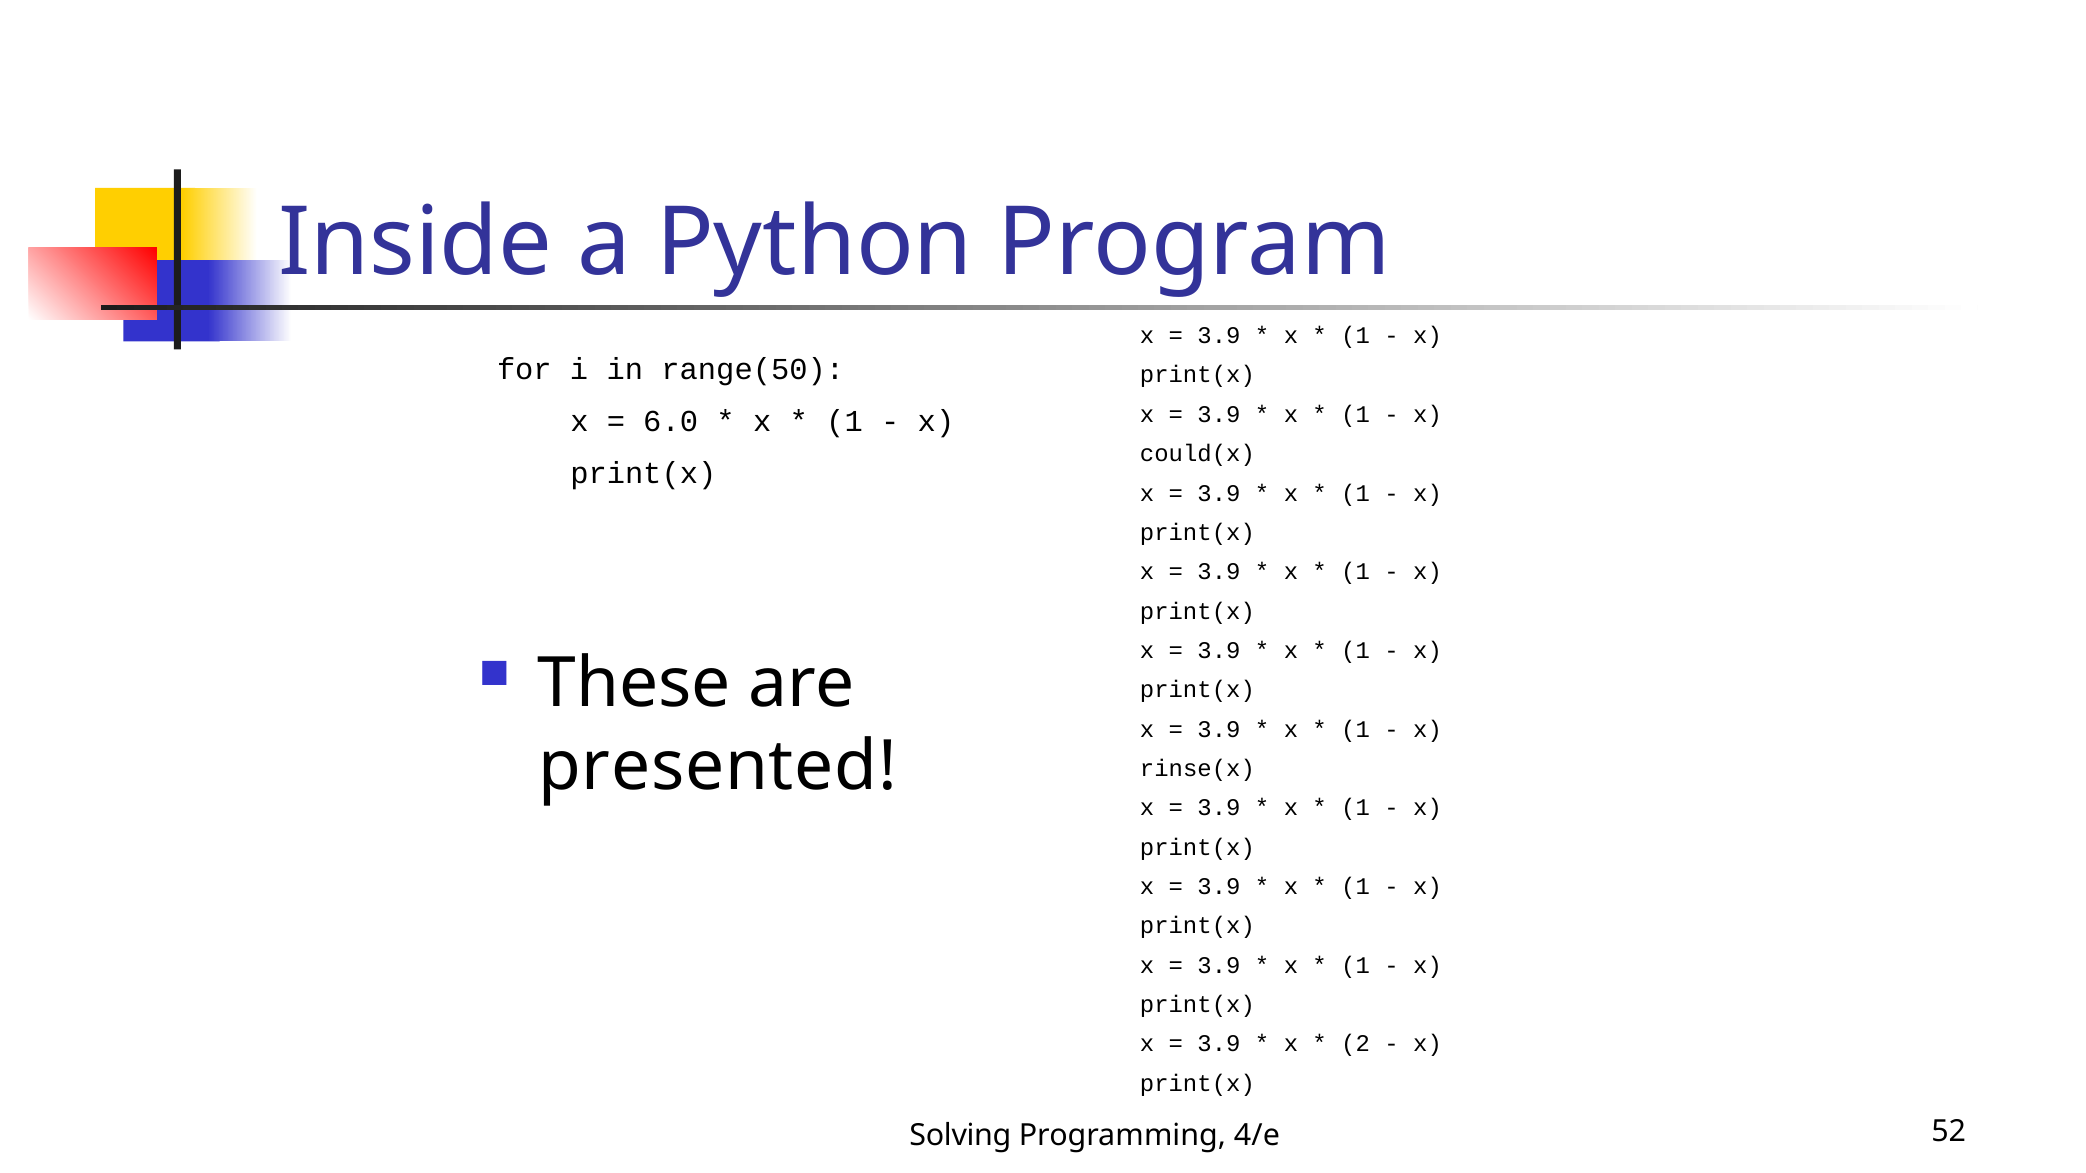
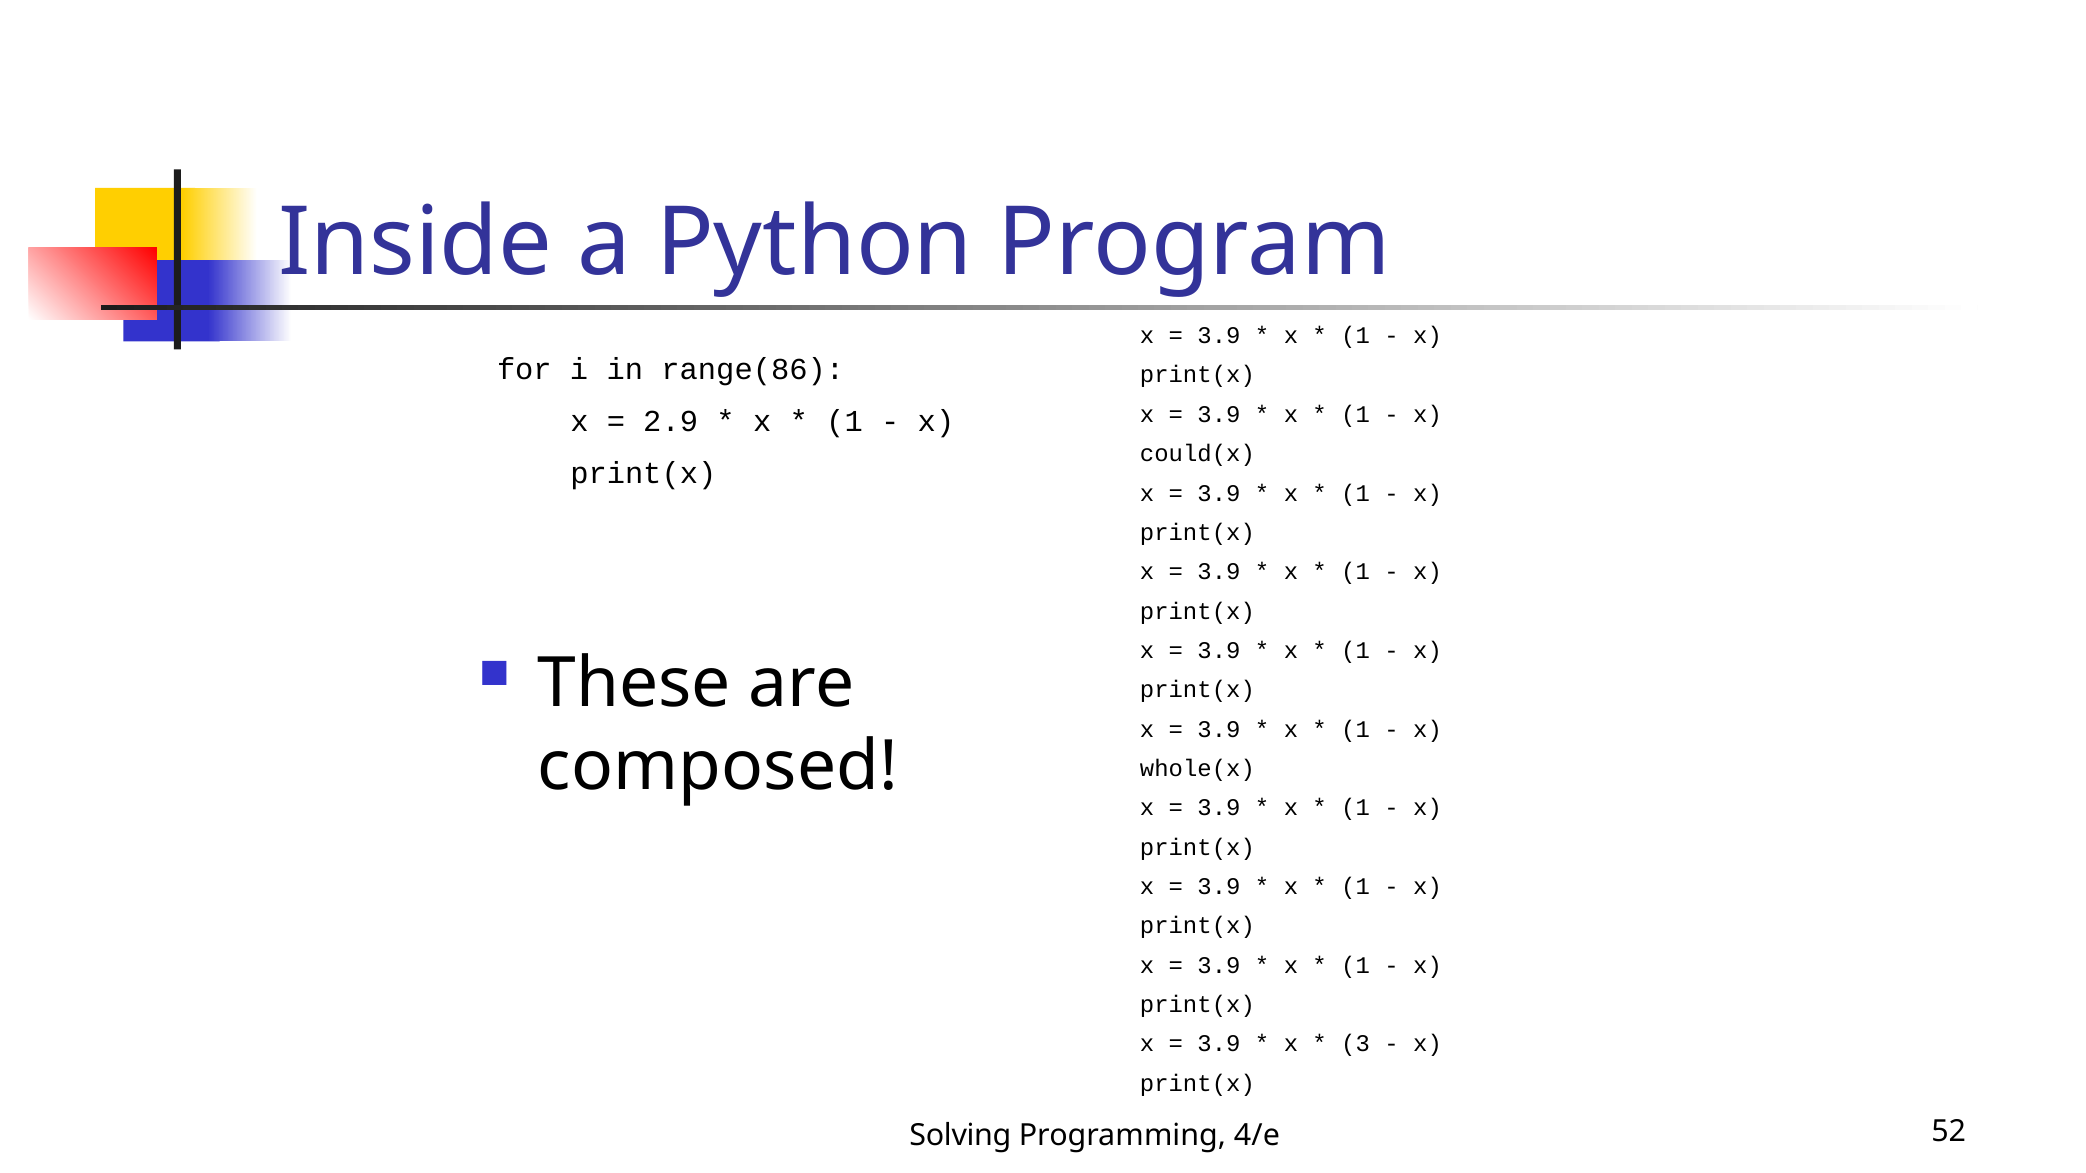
range(50: range(50 -> range(86
6.0: 6.0 -> 2.9
presented: presented -> composed
rinse(x: rinse(x -> whole(x
2: 2 -> 3
